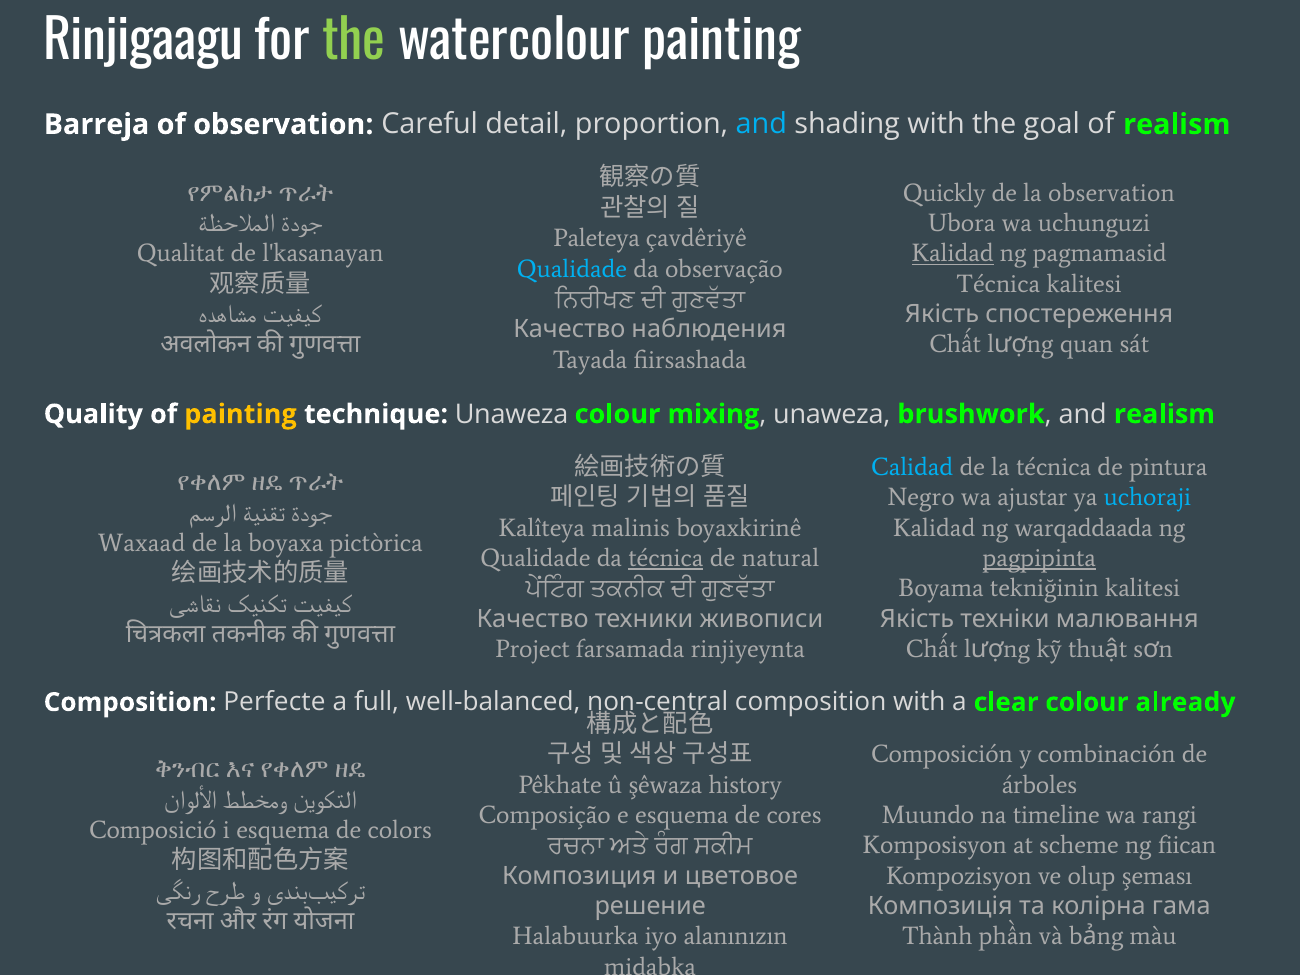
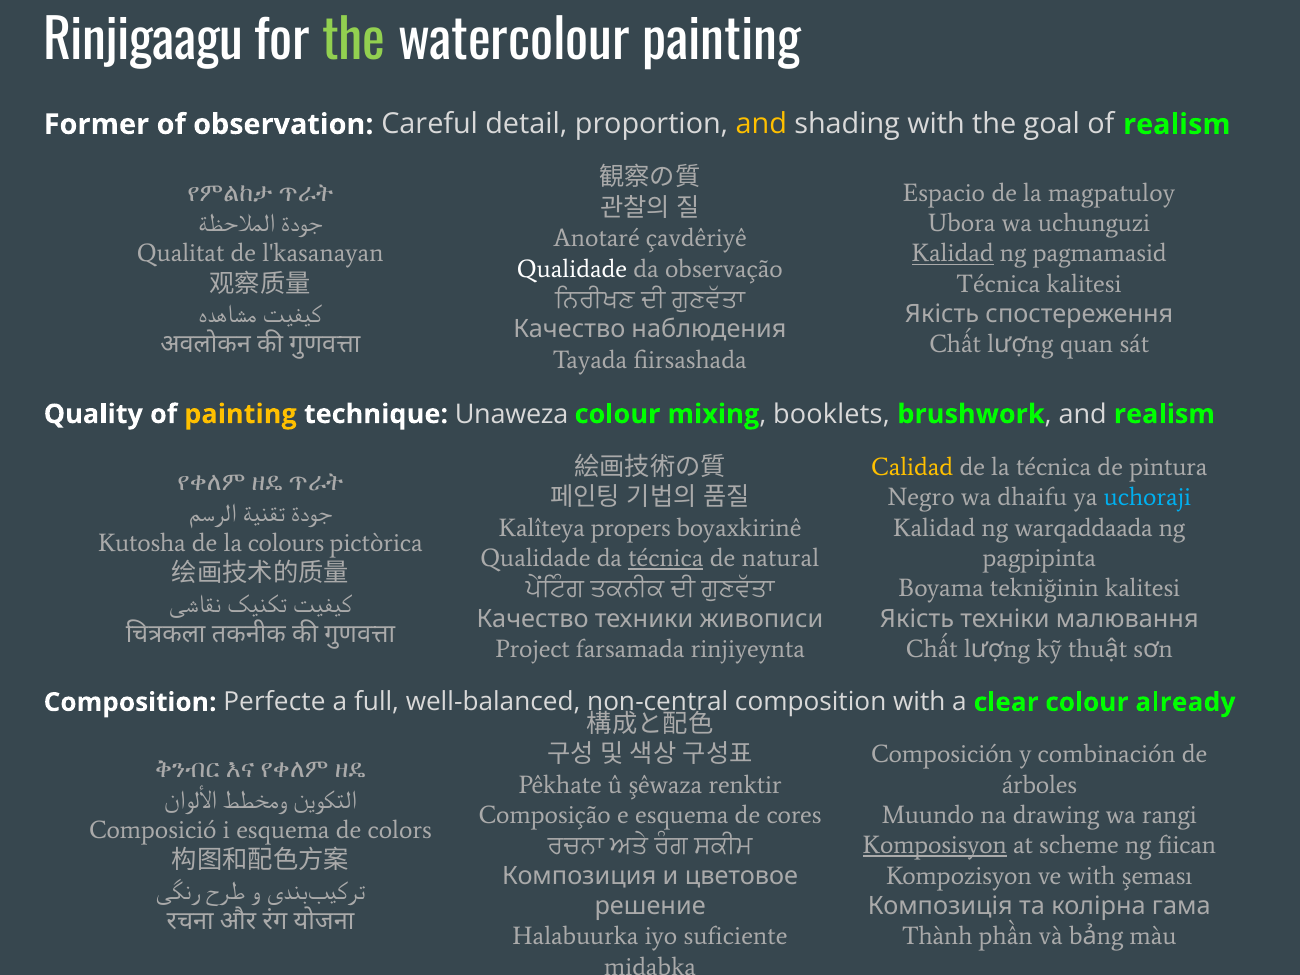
Barreja: Barreja -> Former
and at (761, 124) colour: light blue -> yellow
Quickly: Quickly -> Espacio
la observation: observation -> magpatuloy
Paleteya: Paleteya -> Anotaré
Qualidade at (572, 269) colour: light blue -> white
mixing unaweza: unaweza -> booklets
Calidad colour: light blue -> yellow
ajustar: ajustar -> dhaifu
malinis: malinis -> propers
Waxaad: Waxaad -> Kutosha
boyaxa: boyaxa -> colours
pagpipinta underline: present -> none
history: history -> renktir
timeline: timeline -> drawing
Komposisyon underline: none -> present
ve olup: olup -> with
alanınızın: alanınızın -> suficiente
